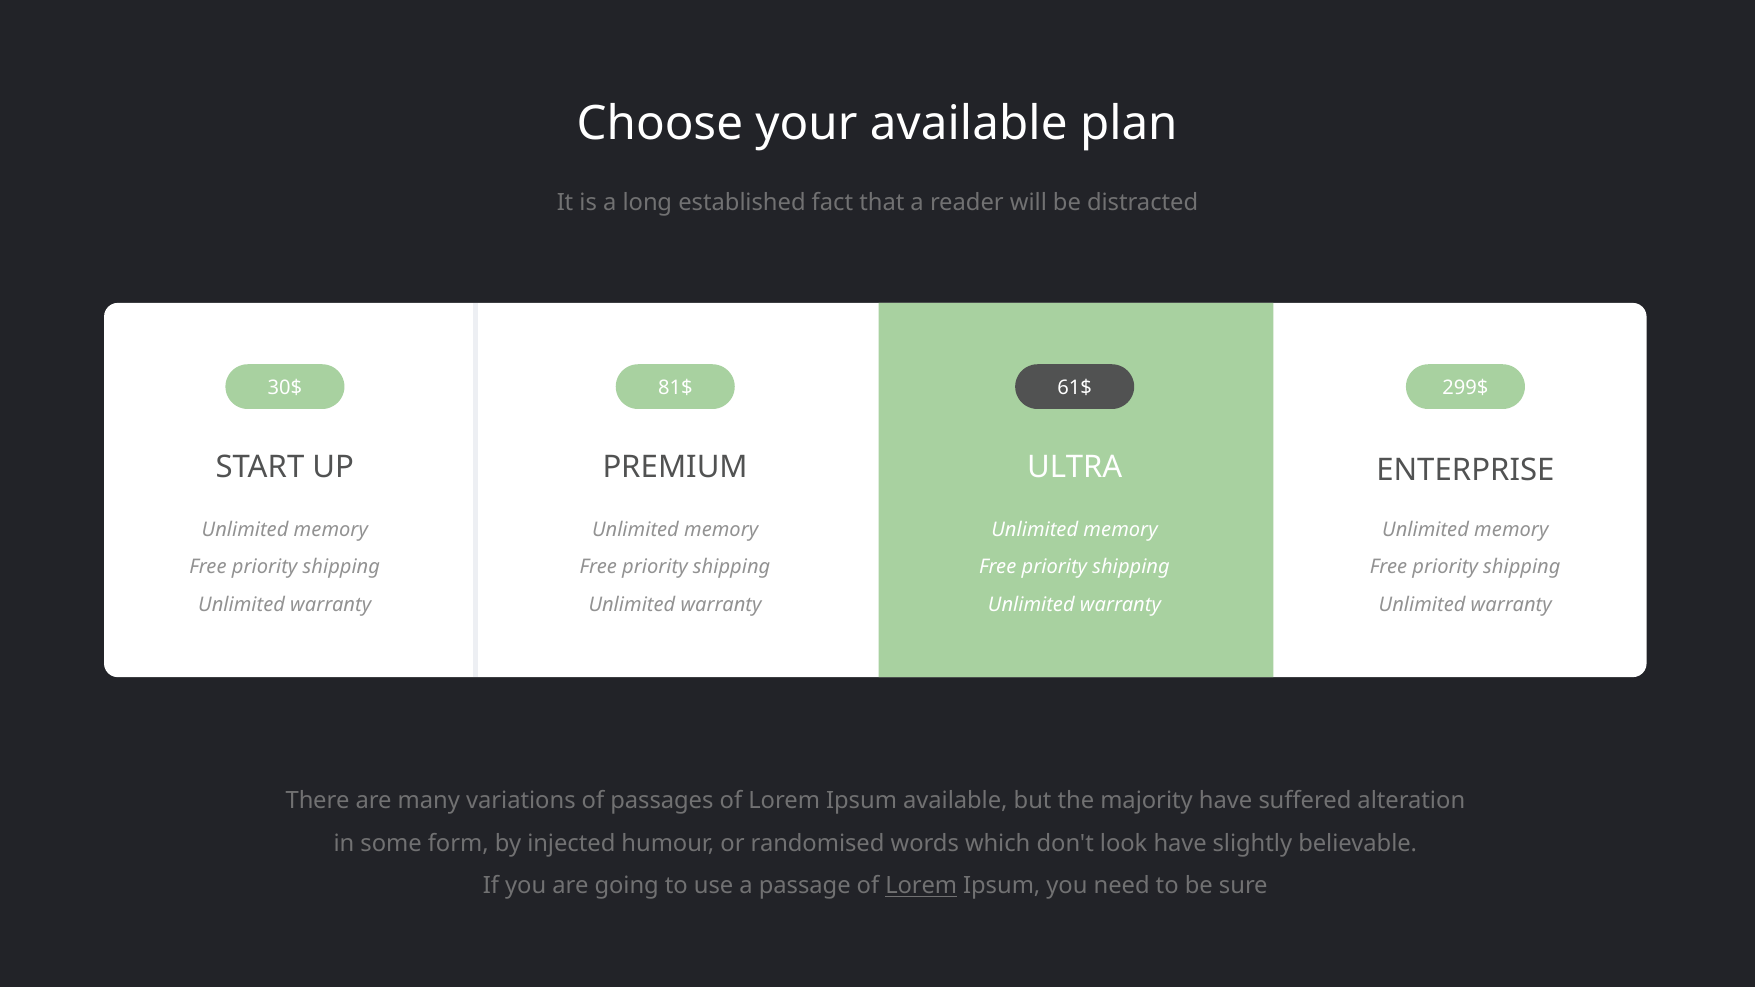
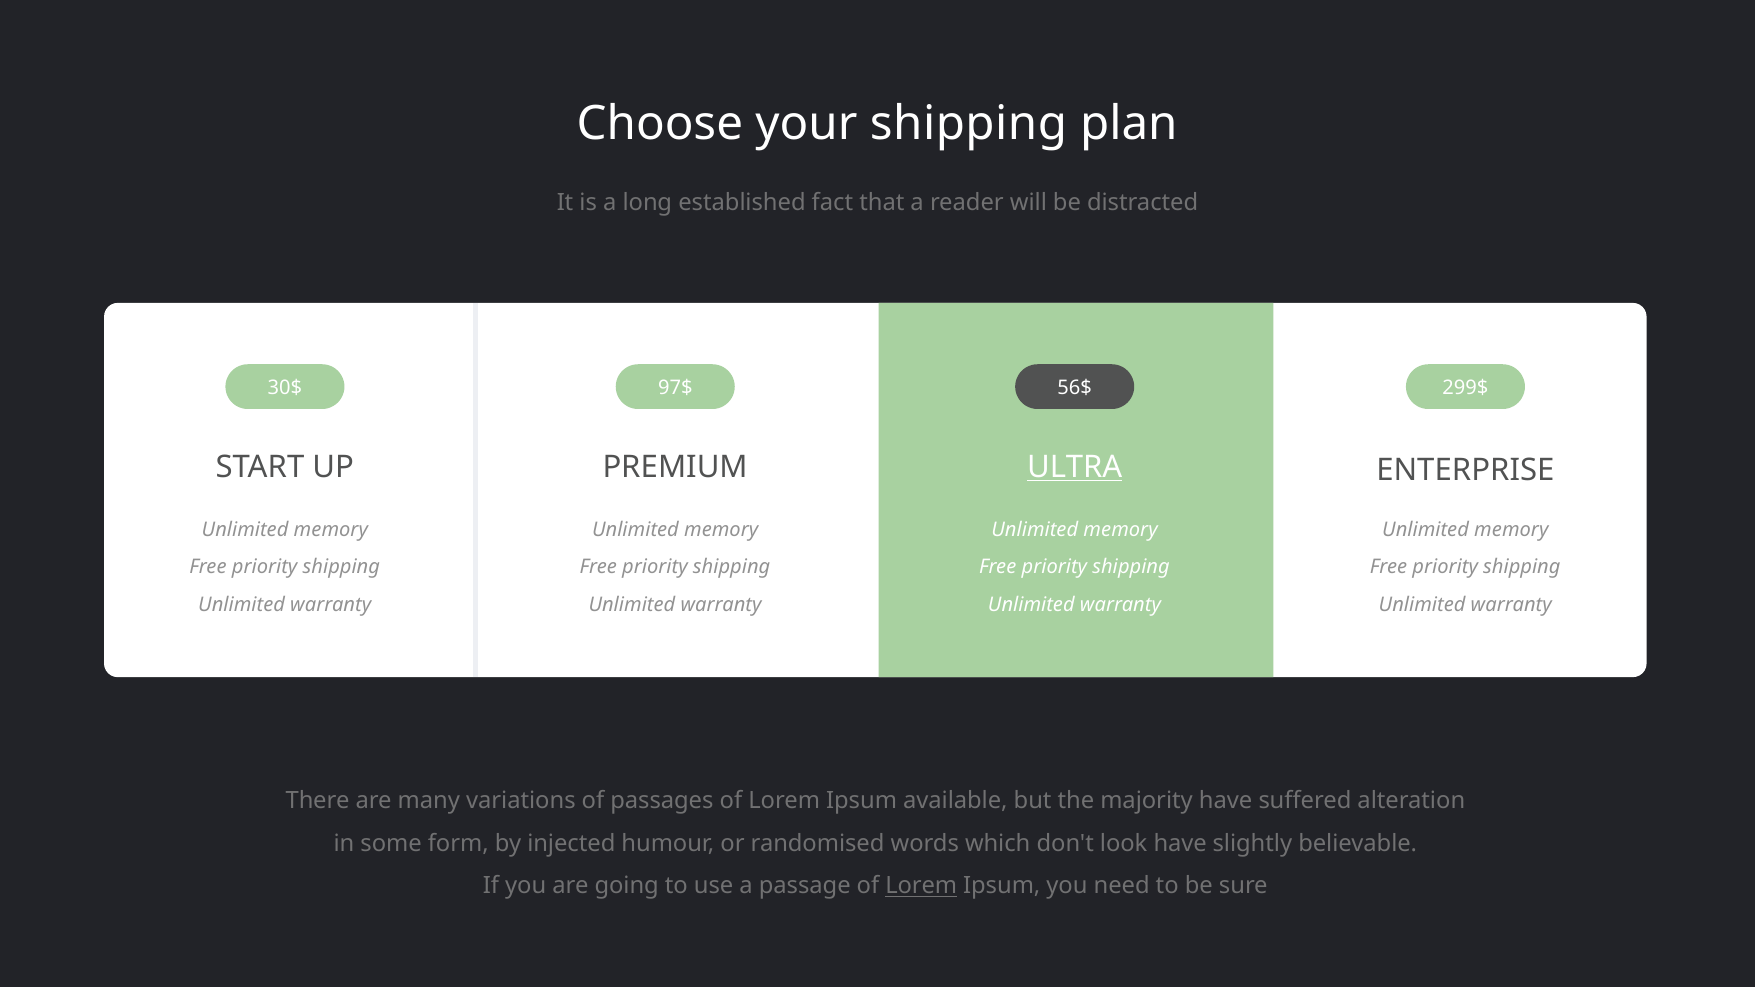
your available: available -> shipping
81$: 81$ -> 97$
61$: 61$ -> 56$
ULTRA underline: none -> present
